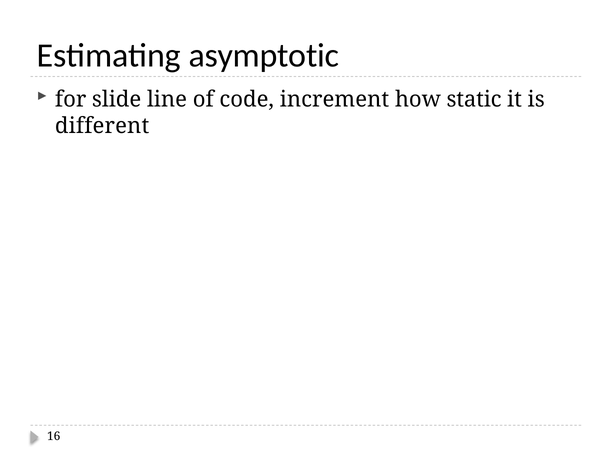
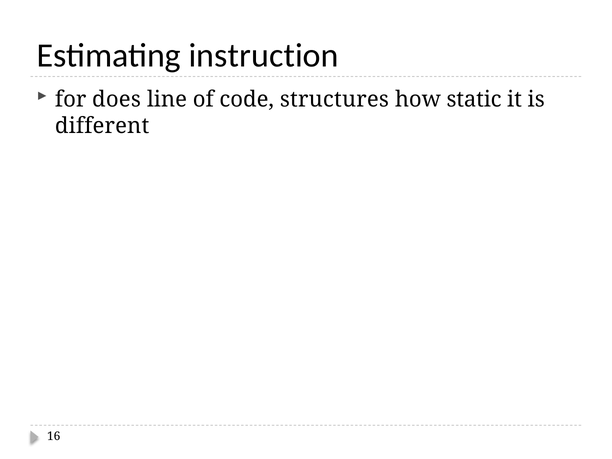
asymptotic: asymptotic -> instruction
slide: slide -> does
increment: increment -> structures
